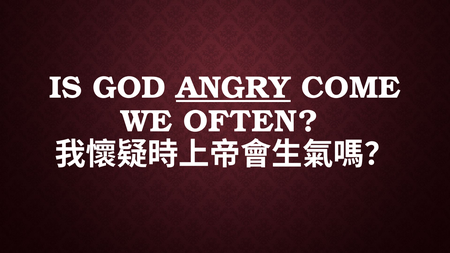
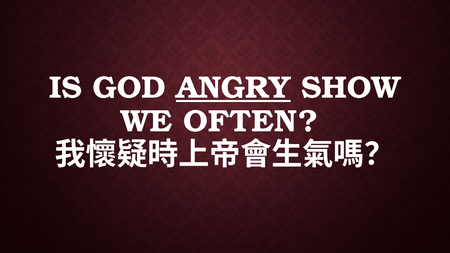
COME: COME -> SHOW
